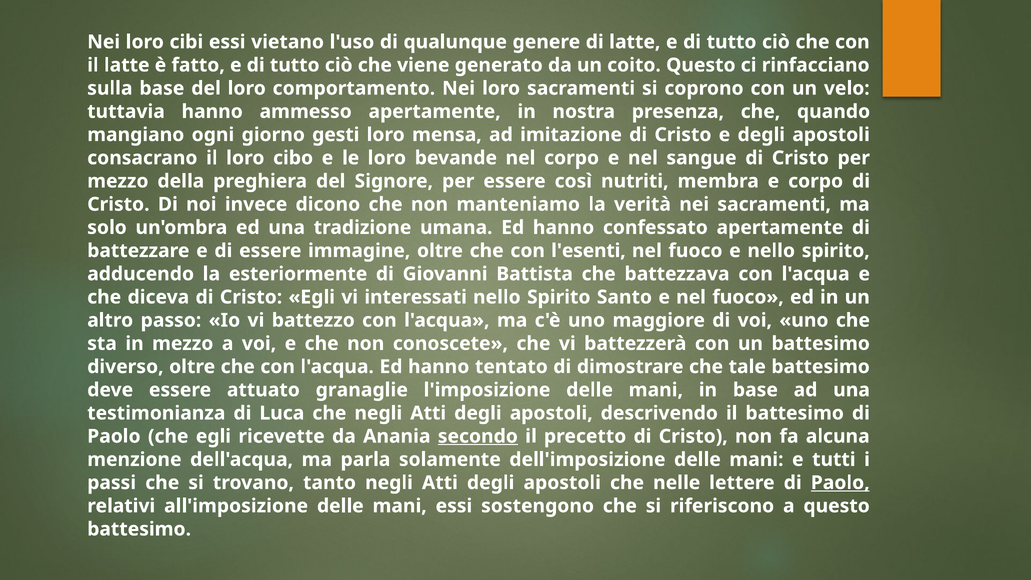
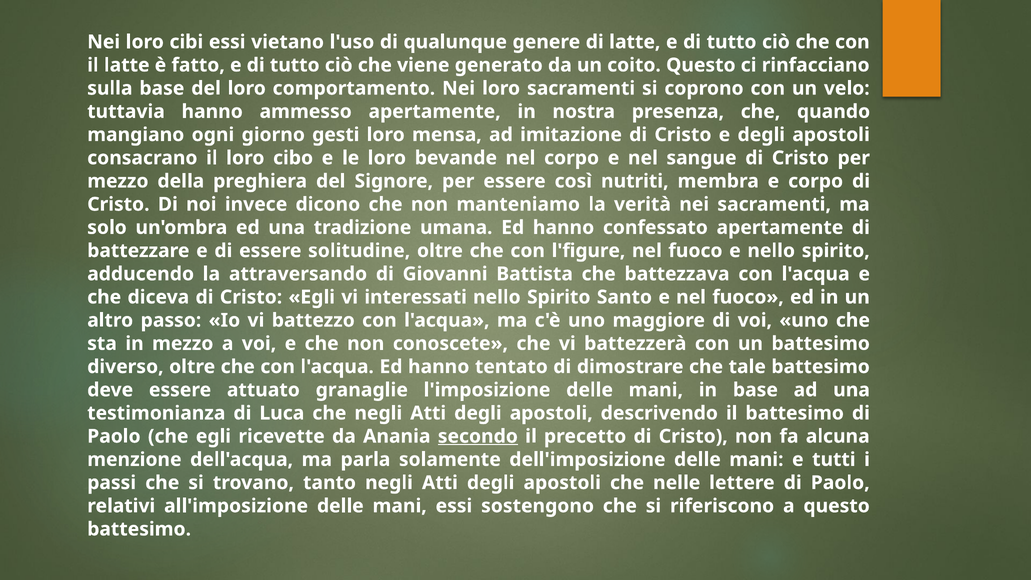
immagine: immagine -> solitudine
l'esenti: l'esenti -> l'figure
esteriormente: esteriormente -> attraversando
Paolo at (840, 483) underline: present -> none
